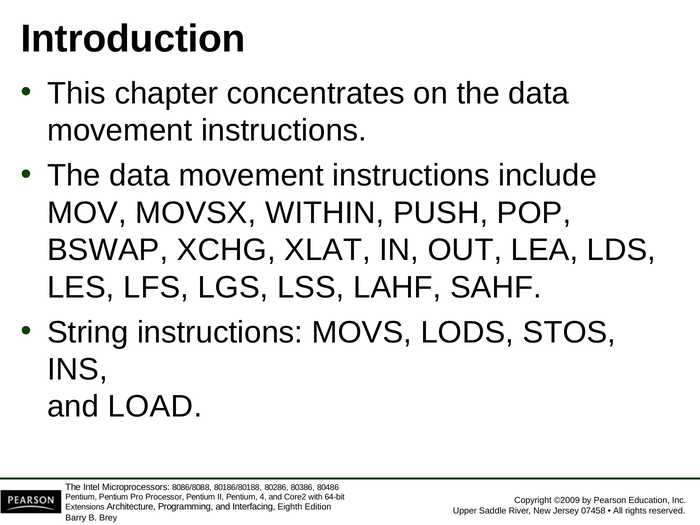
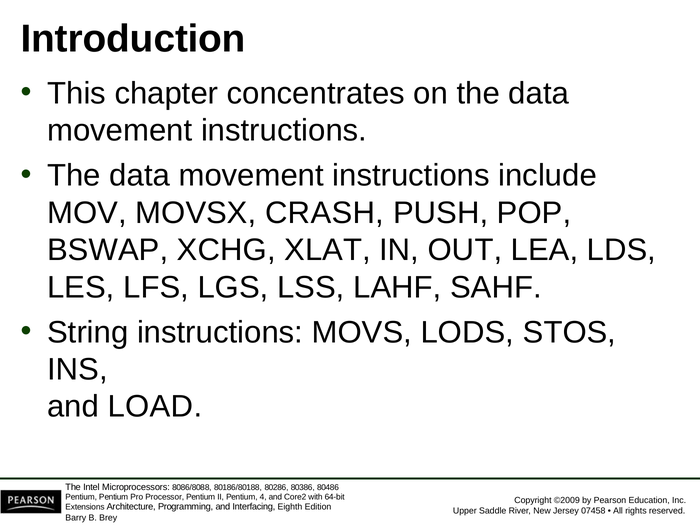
WITHIN: WITHIN -> CRASH
